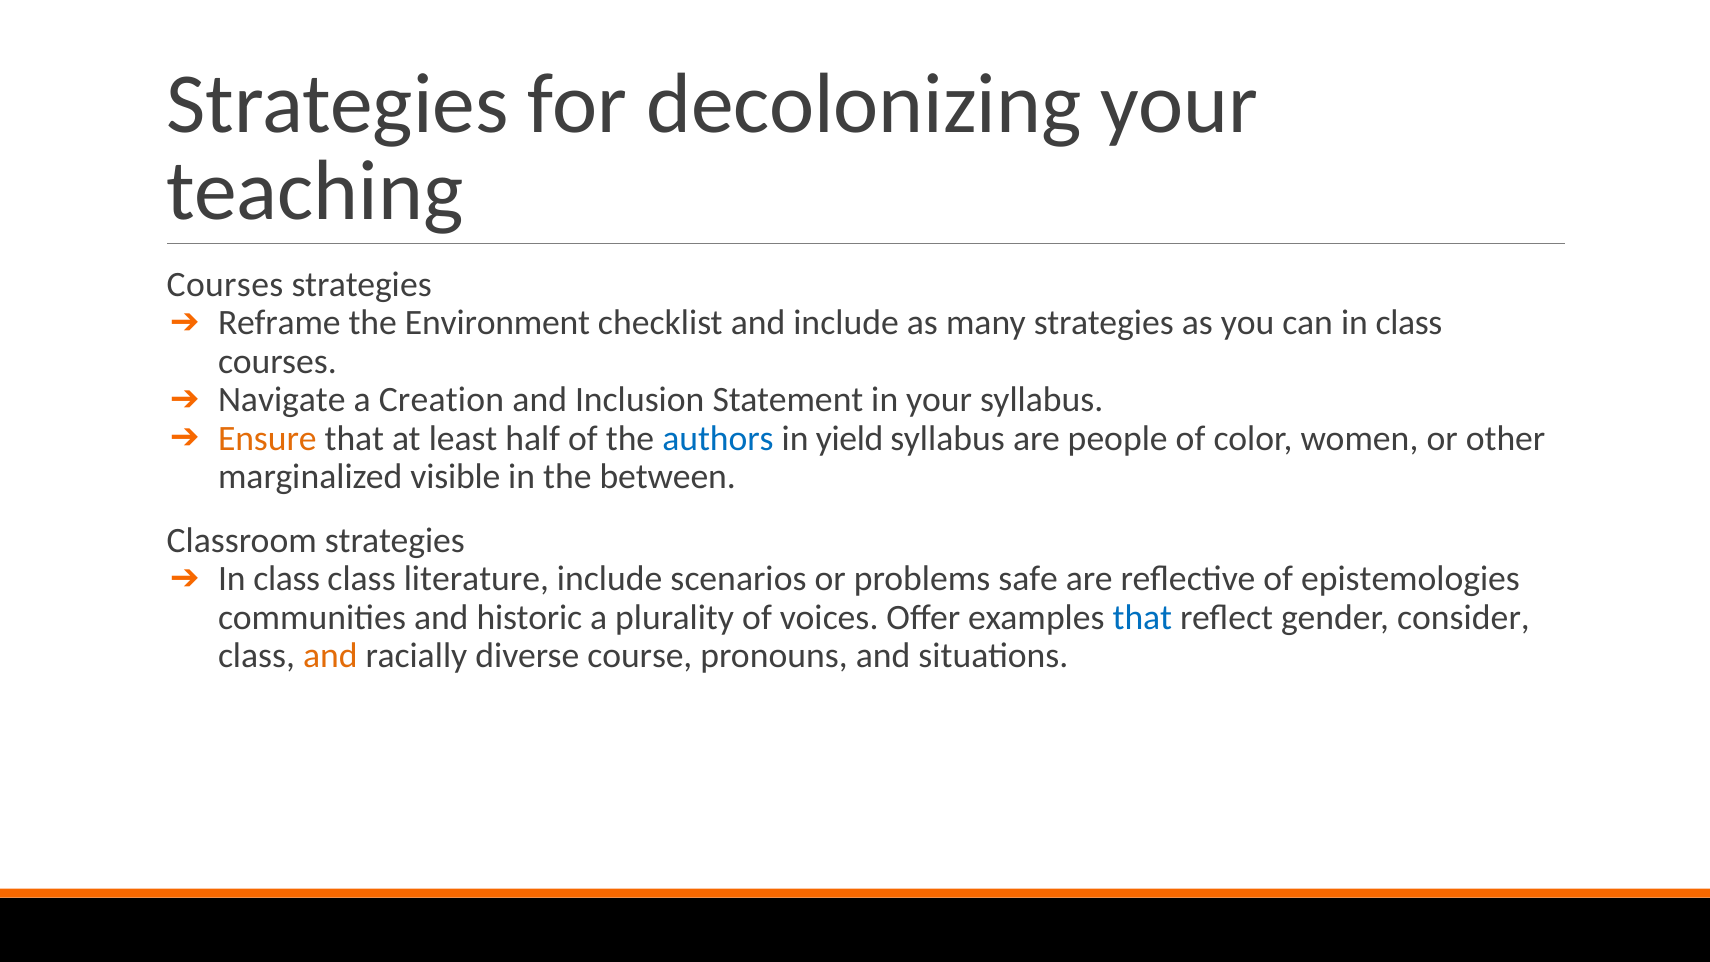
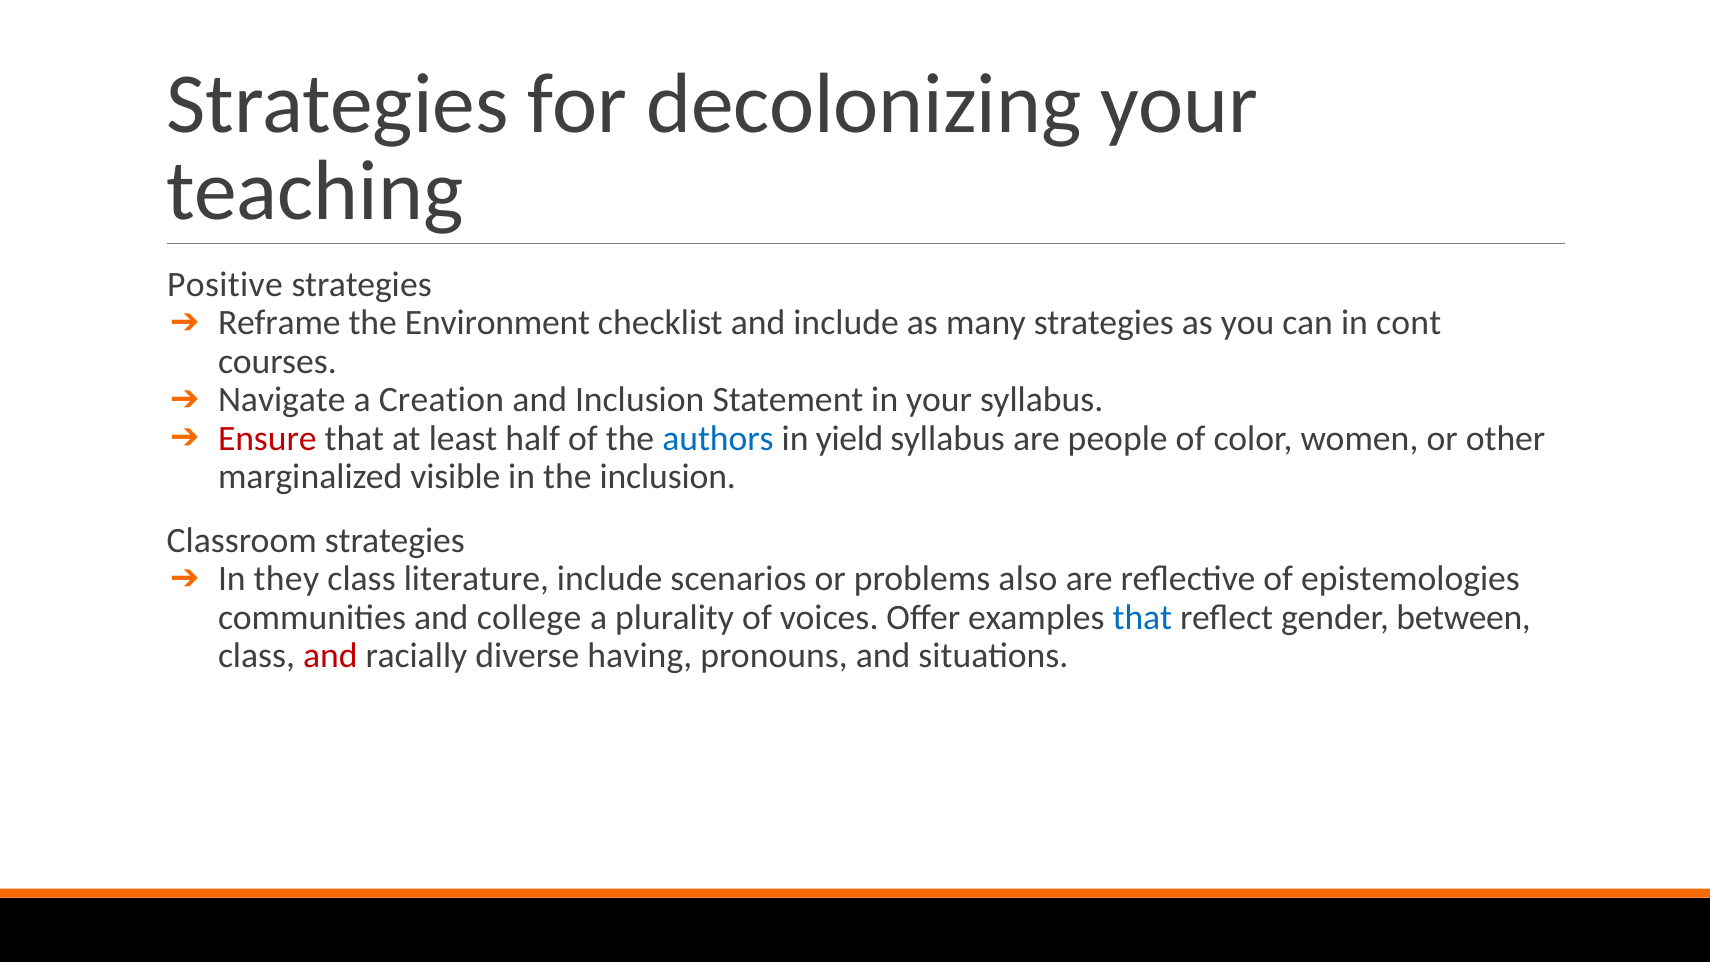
Courses at (225, 284): Courses -> Positive
can in class: class -> cont
Ensure colour: orange -> red
the between: between -> inclusion
class at (287, 579): class -> they
safe: safe -> also
historic: historic -> college
consider: consider -> between
and at (330, 656) colour: orange -> red
course: course -> having
